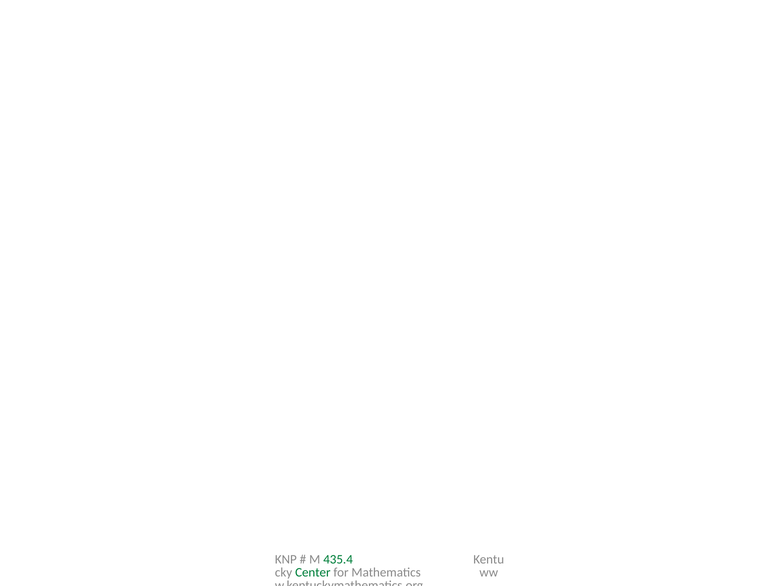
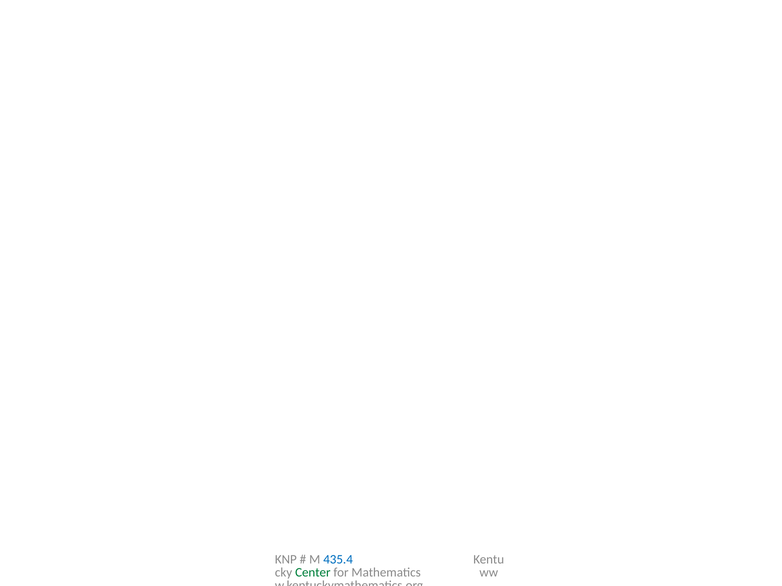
435.4 colour: green -> blue
